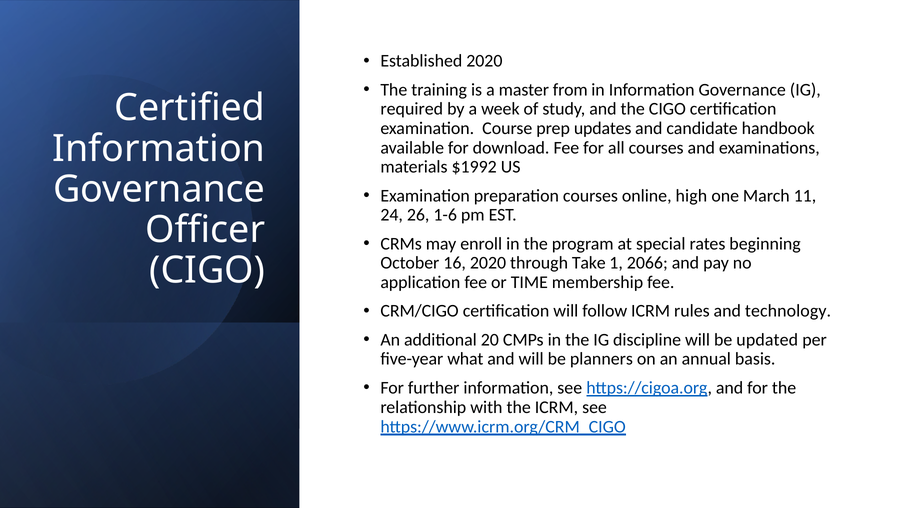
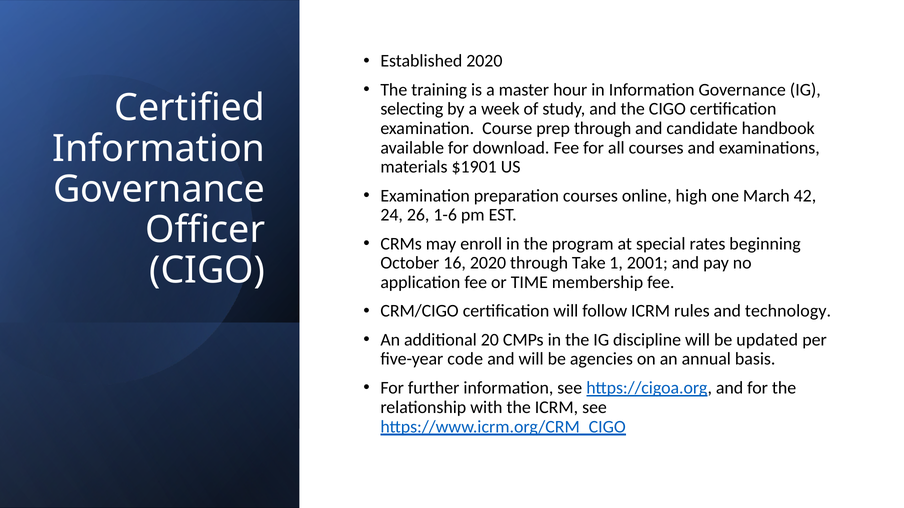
from: from -> hour
required: required -> selecting
prep updates: updates -> through
$1992: $1992 -> $1901
11: 11 -> 42
2066: 2066 -> 2001
what: what -> code
planners: planners -> agencies
